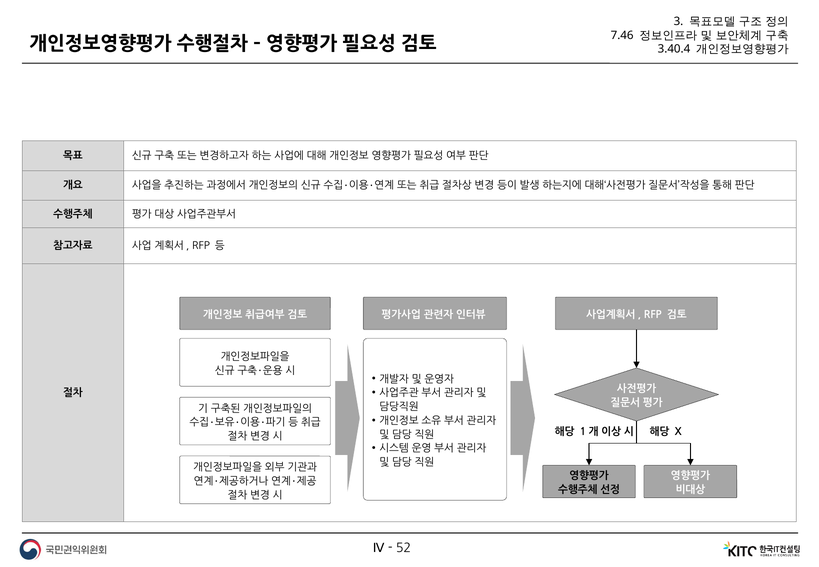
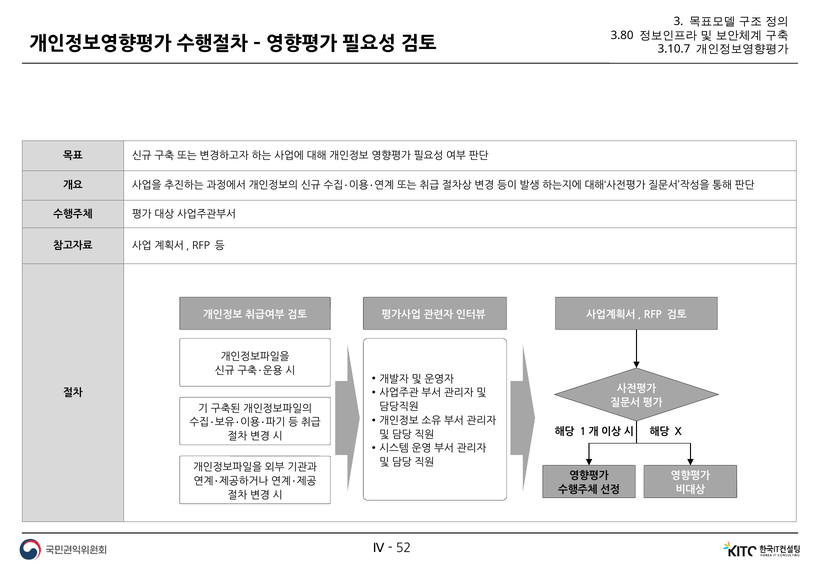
7.46: 7.46 -> 3.80
3.40.4: 3.40.4 -> 3.10.7
